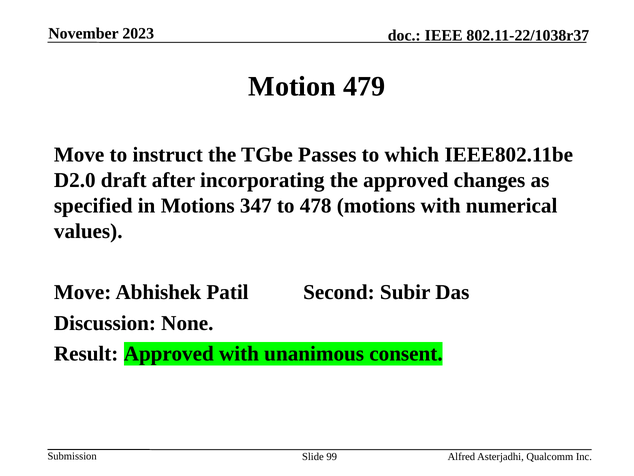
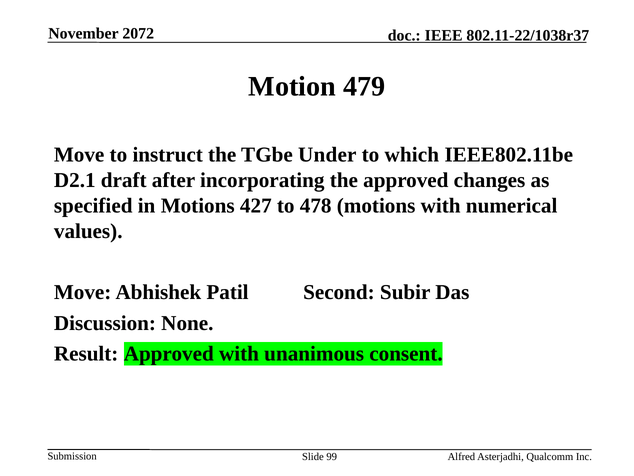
2023: 2023 -> 2072
Passes: Passes -> Under
D2.0: D2.0 -> D2.1
347: 347 -> 427
